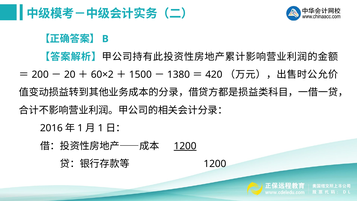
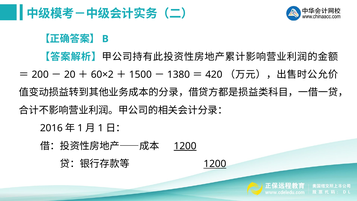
1200 at (215, 164) underline: none -> present
